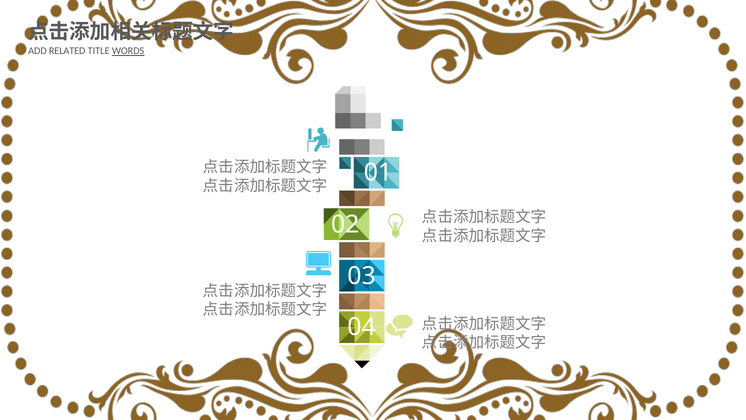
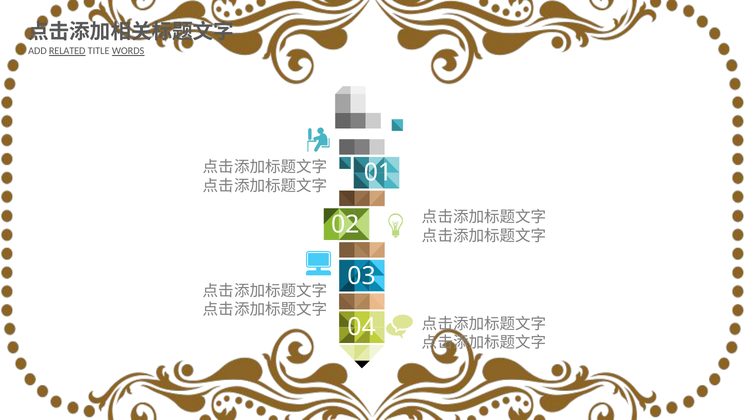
RELATED underline: none -> present
